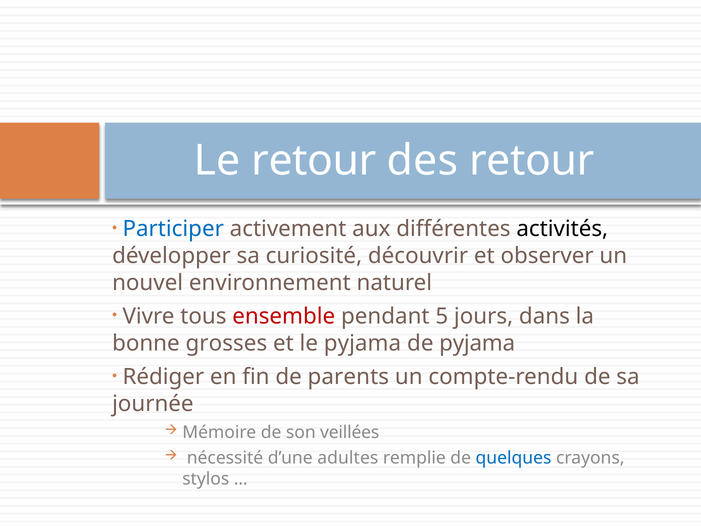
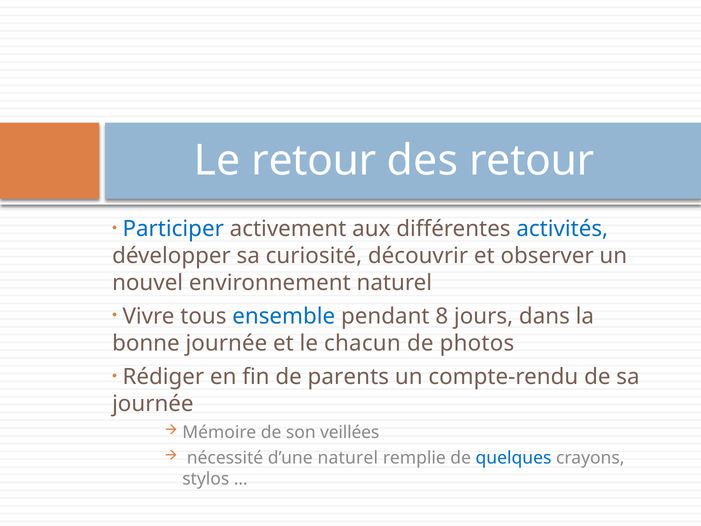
activités colour: black -> blue
ensemble colour: red -> blue
5: 5 -> 8
bonne grosses: grosses -> journée
le pyjama: pyjama -> chacun
de pyjama: pyjama -> photos
d’une adultes: adultes -> naturel
